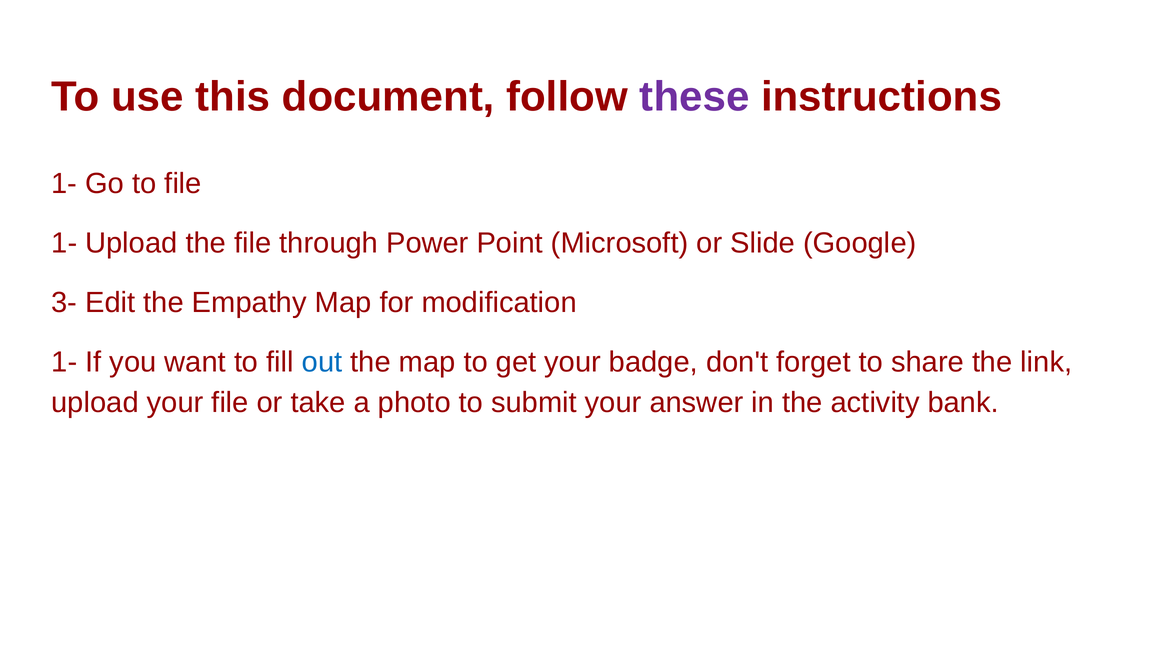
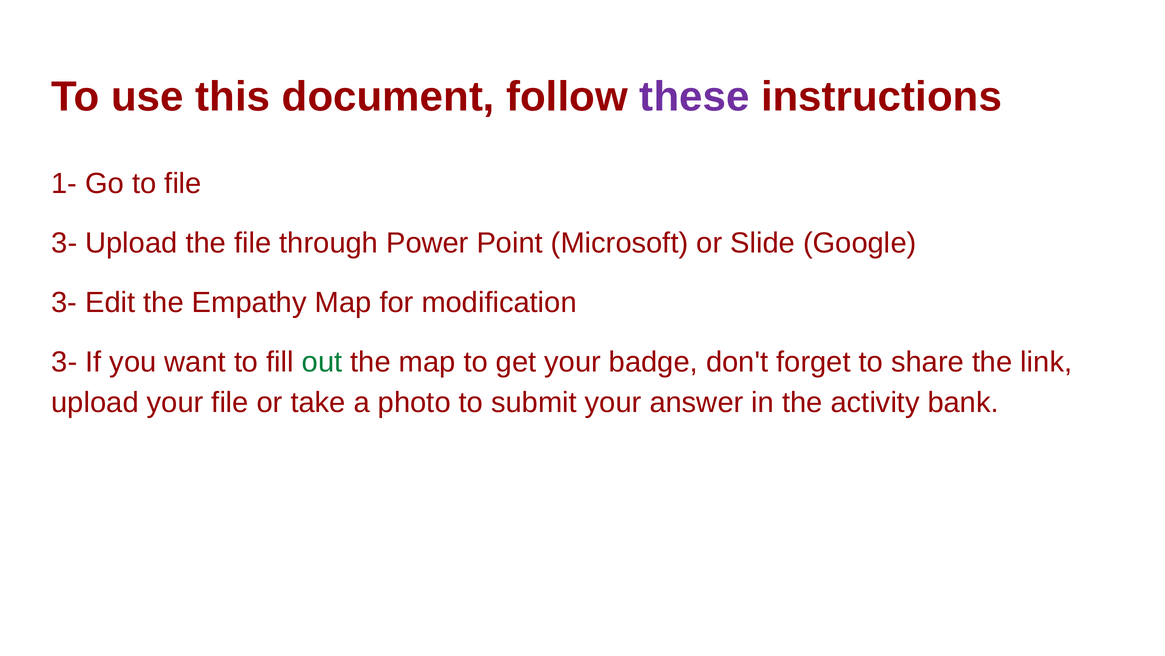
1- at (64, 243): 1- -> 3-
1- at (64, 362): 1- -> 3-
out colour: blue -> green
